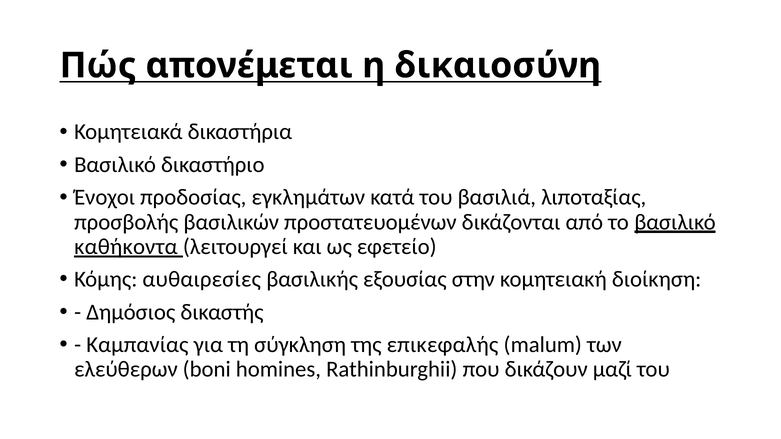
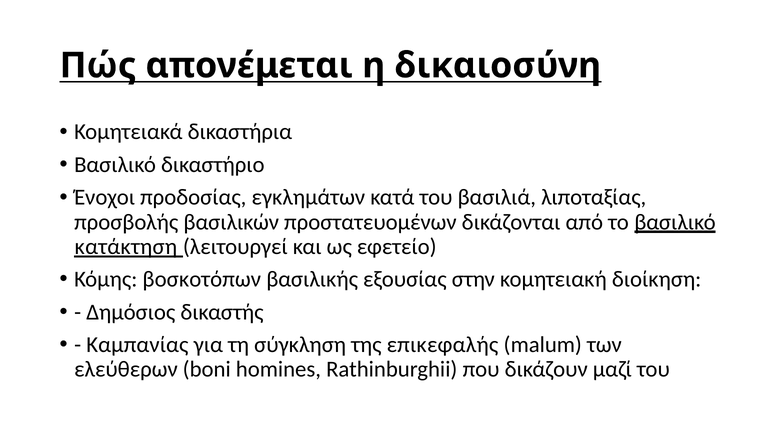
καθήκοντα: καθήκοντα -> κατάκτηση
αυθαιρεσίες: αυθαιρεσίες -> βοσκοτόπων
